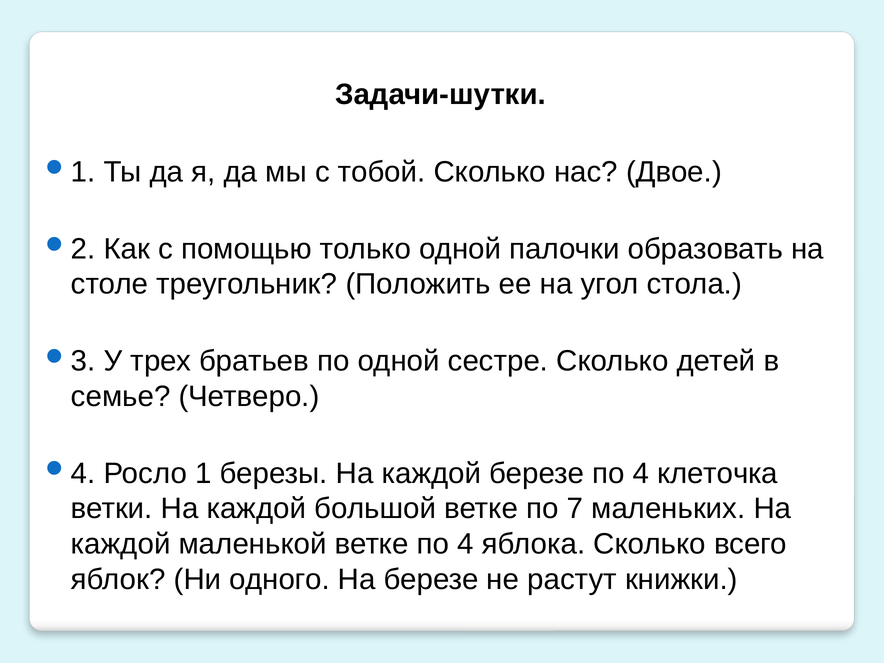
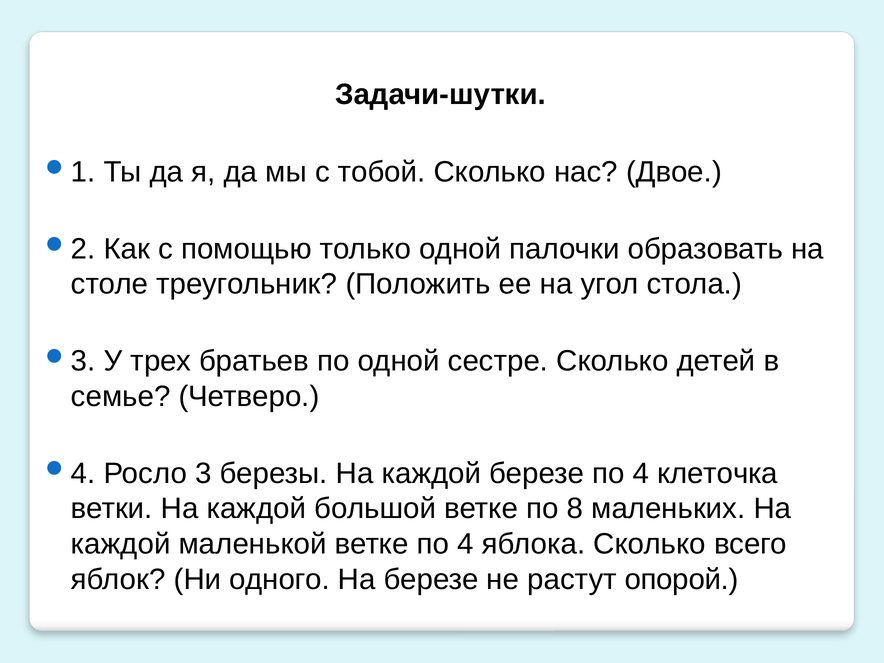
1: 1 -> 3
7: 7 -> 8
книжки: книжки -> опорой
